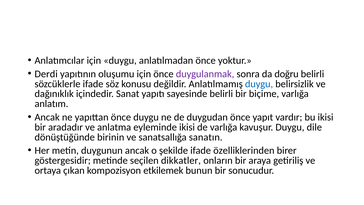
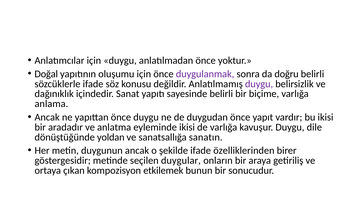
Derdi: Derdi -> Doğal
duygu at (259, 84) colour: blue -> purple
anlatım: anlatım -> anlama
birinin: birinin -> yoldan
dikkatler: dikkatler -> duygular
